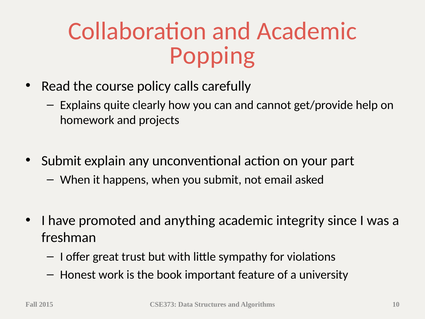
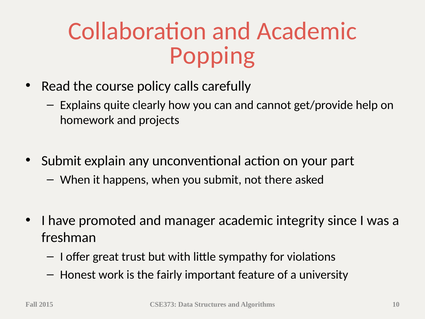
email: email -> there
anything: anything -> manager
book: book -> fairly
